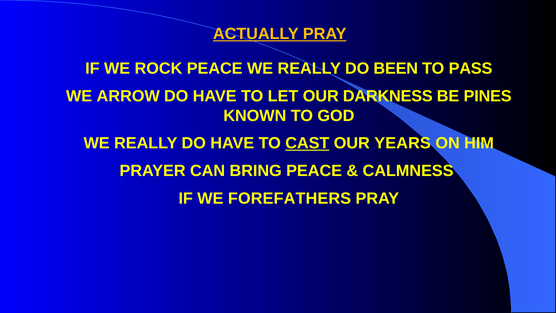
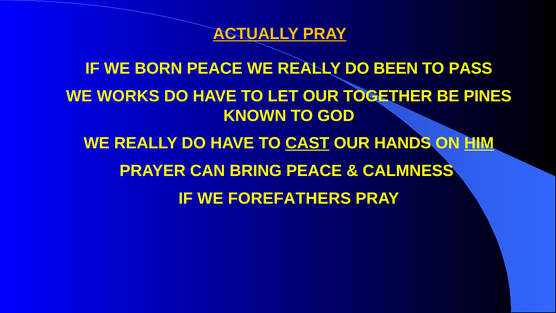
ROCK: ROCK -> BORN
ARROW: ARROW -> WORKS
DARKNESS: DARKNESS -> TOGETHER
YEARS: YEARS -> HANDS
HIM underline: none -> present
